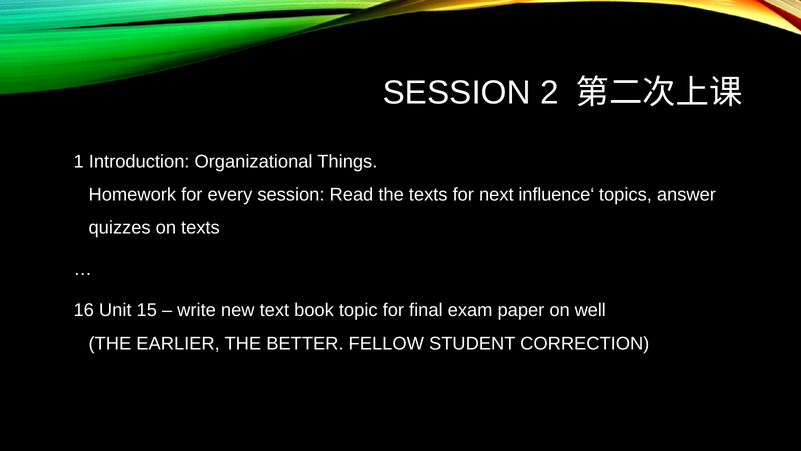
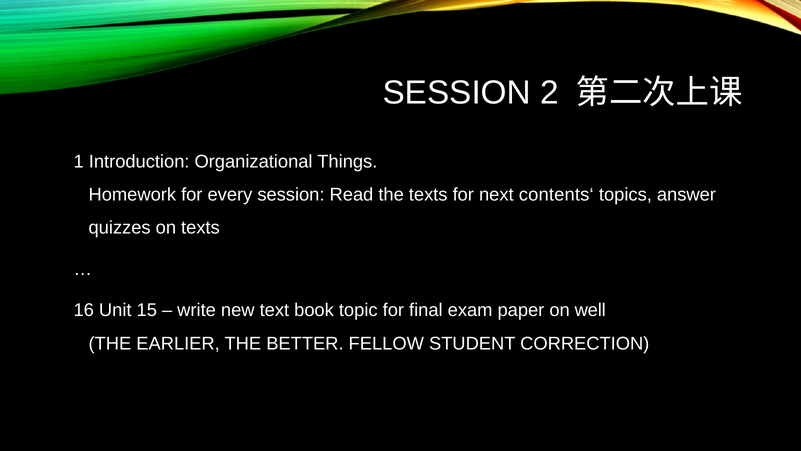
influence‘: influence‘ -> contents‘
